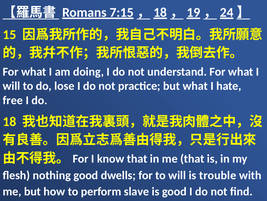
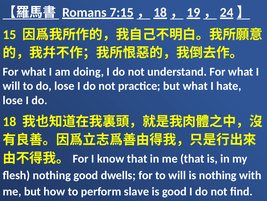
free at (13, 100): free -> lose
is trouble: trouble -> nothing
